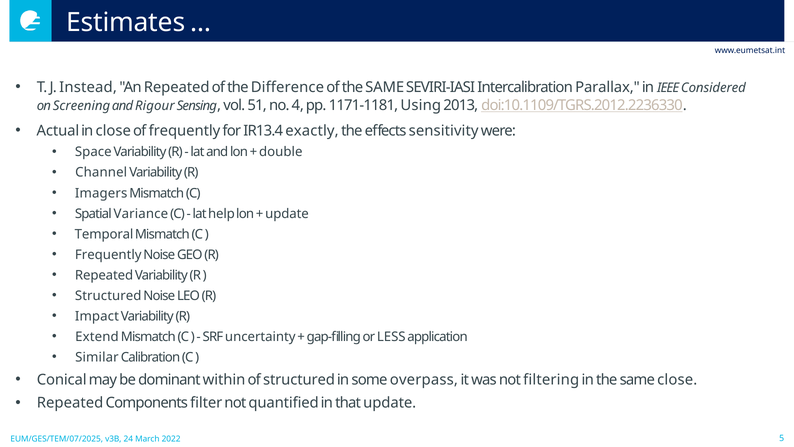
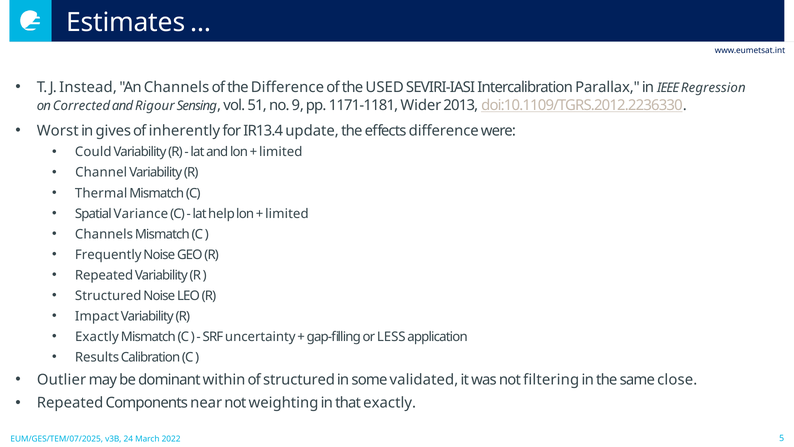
An Repeated: Repeated -> Channels
of the SAME: SAME -> USED
Considered: Considered -> Regression
Screening: Screening -> Corrected
4: 4 -> 9
Using: Using -> Wider
Actual: Actual -> Worst
in close: close -> gives
of frequently: frequently -> inherently
exactly: exactly -> update
effects sensitivity: sensitivity -> difference
Space: Space -> Could
double at (281, 152): double -> limited
Imagers: Imagers -> Thermal
update at (287, 214): update -> limited
Temporal at (104, 234): Temporal -> Channels
Extend at (97, 337): Extend -> Exactly
Similar: Similar -> Results
Conical: Conical -> Outlier
overpass: overpass -> validated
filter: filter -> near
quantified: quantified -> weighting
that update: update -> exactly
